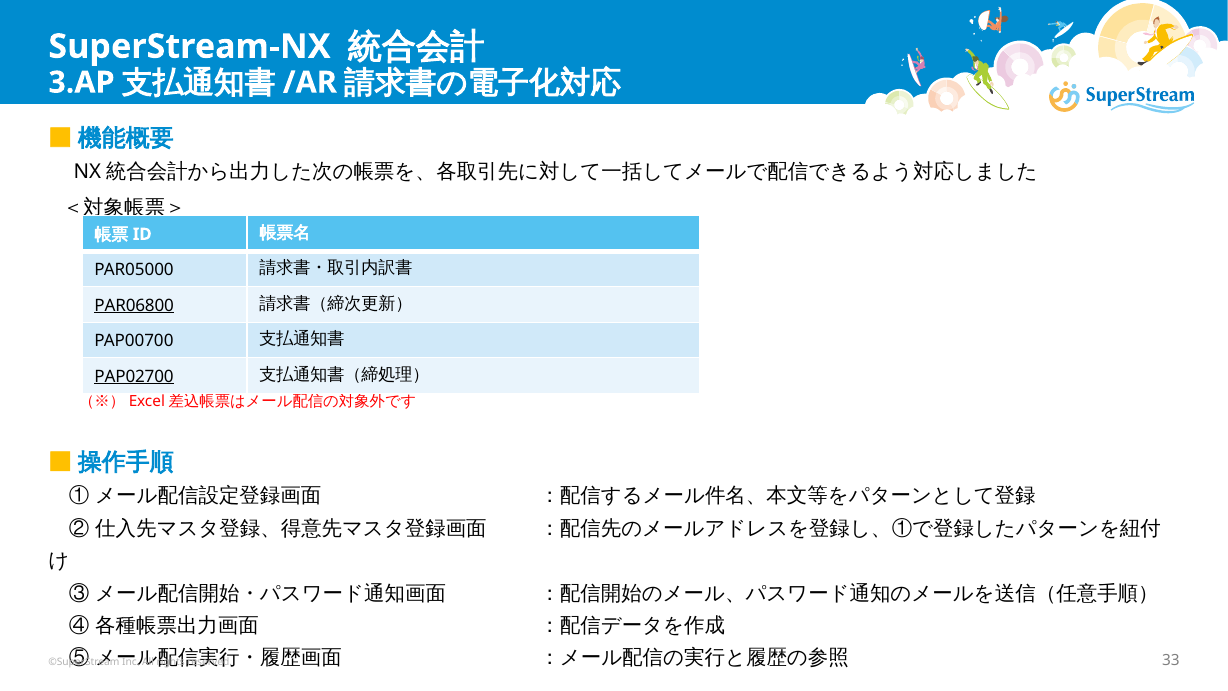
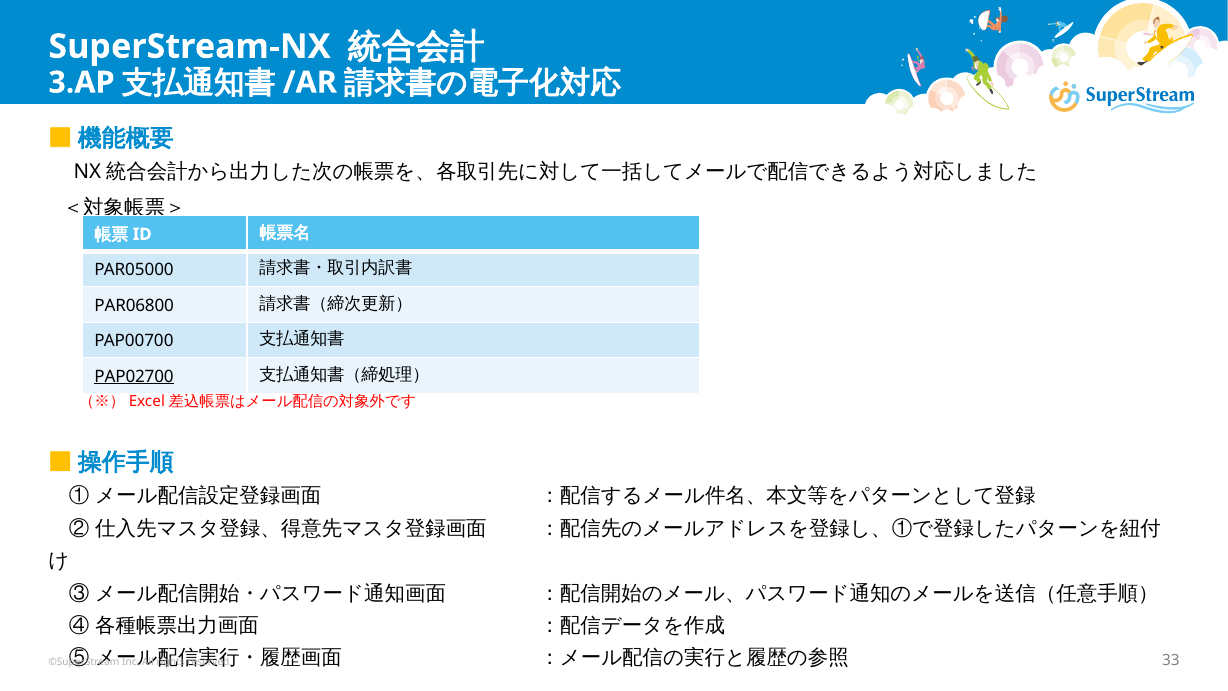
PAR06800 underline: present -> none
